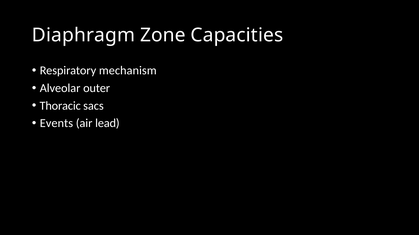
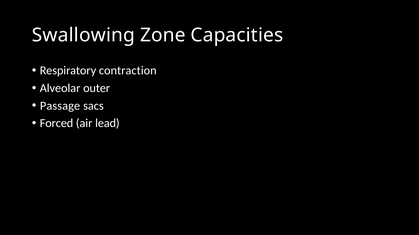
Diaphragm: Diaphragm -> Swallowing
mechanism: mechanism -> contraction
Thoracic: Thoracic -> Passage
Events: Events -> Forced
